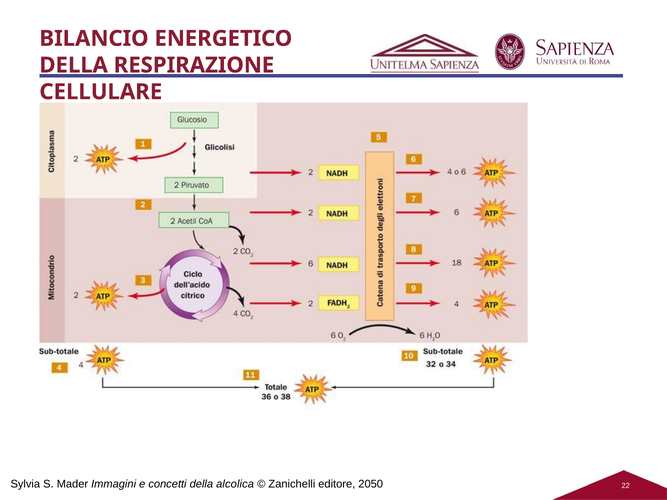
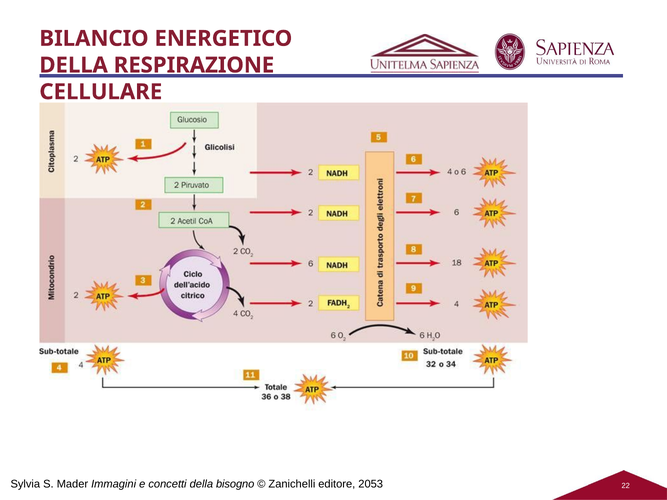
alcolica: alcolica -> bisogno
2050: 2050 -> 2053
